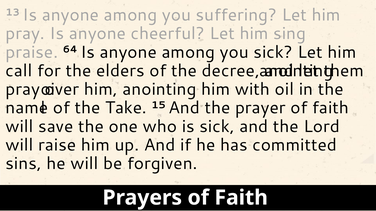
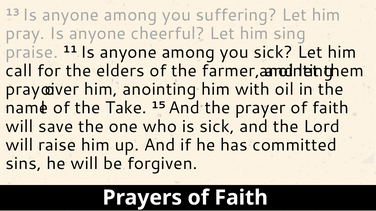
64: 64 -> 11
decree: decree -> farmer
